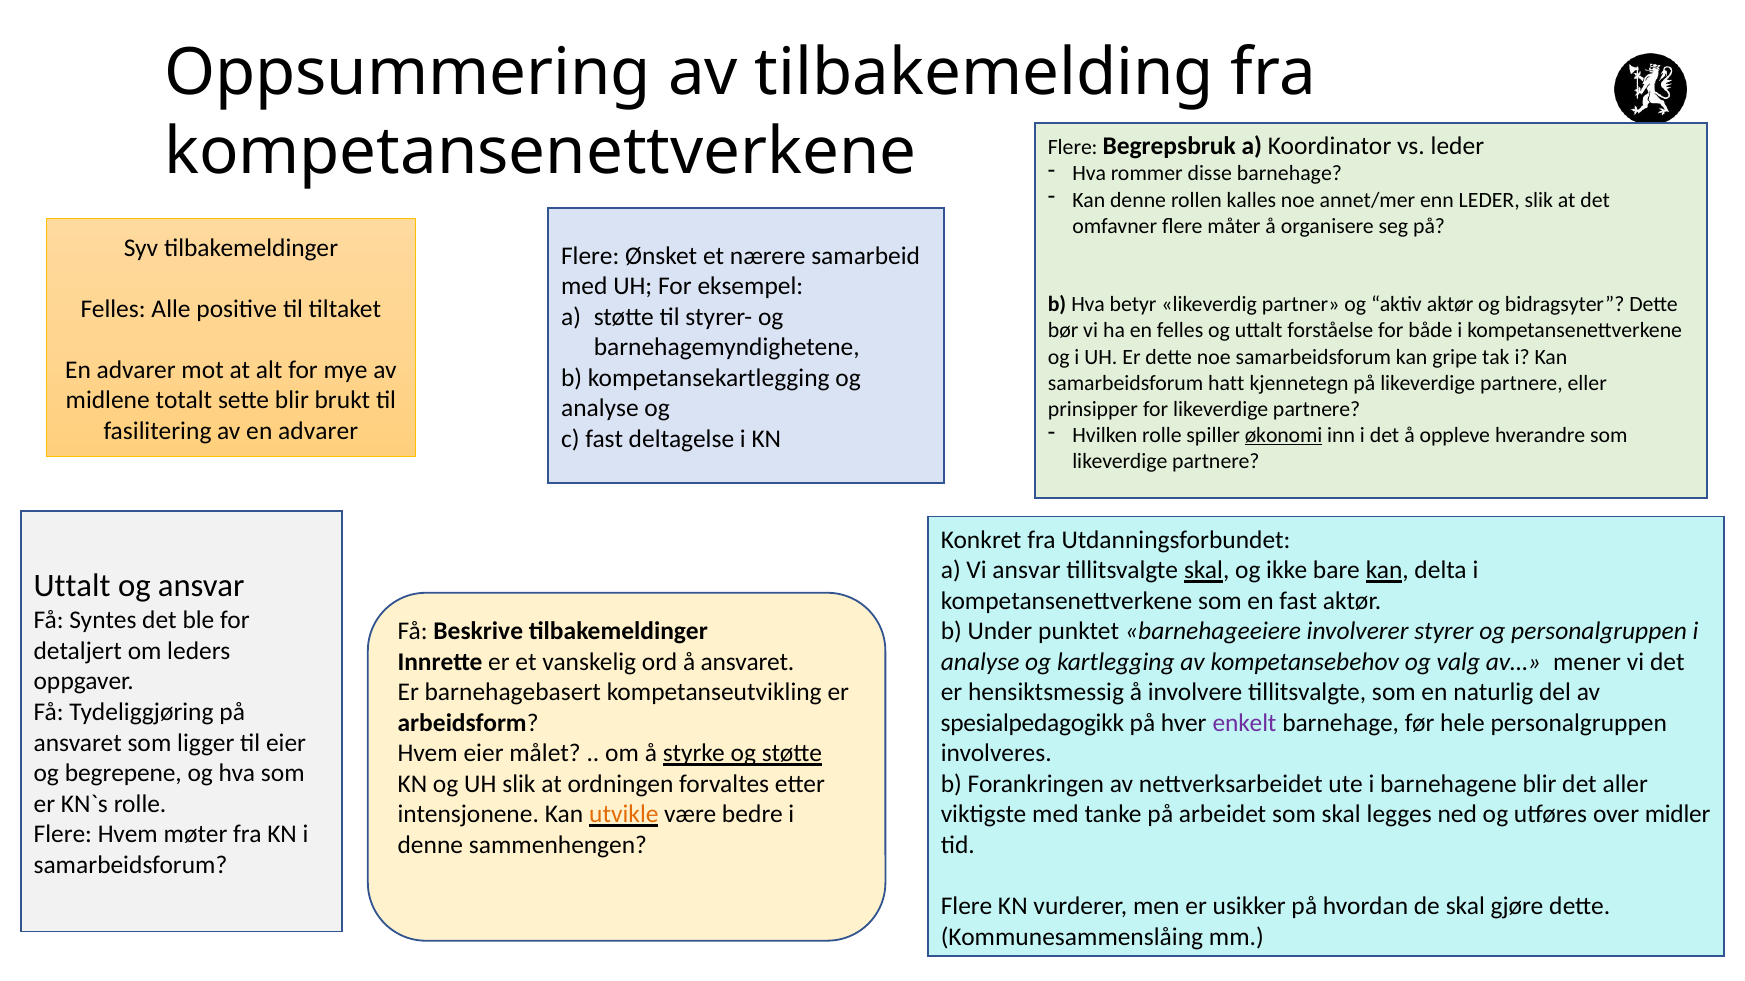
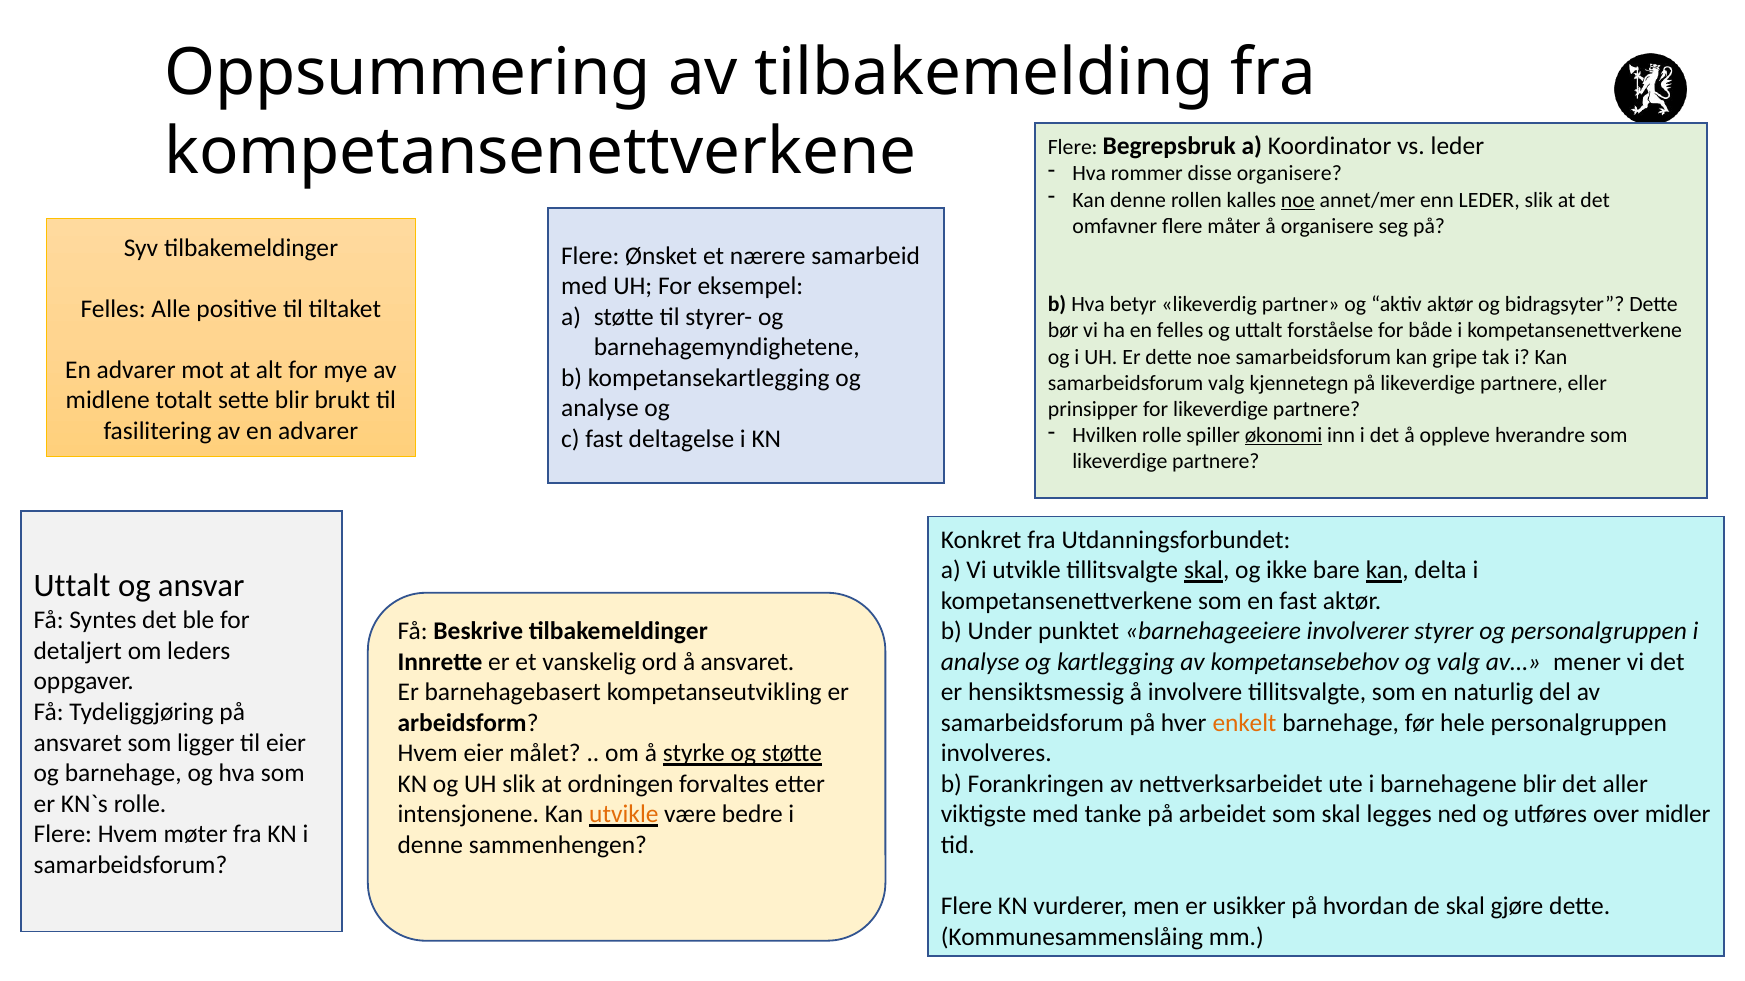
disse barnehage: barnehage -> organisere
noe at (1298, 200) underline: none -> present
samarbeidsforum hatt: hatt -> valg
Vi ansvar: ansvar -> utvikle
spesialpedagogikk at (1032, 723): spesialpedagogikk -> samarbeidsforum
enkelt colour: purple -> orange
og begrepene: begrepene -> barnehage
